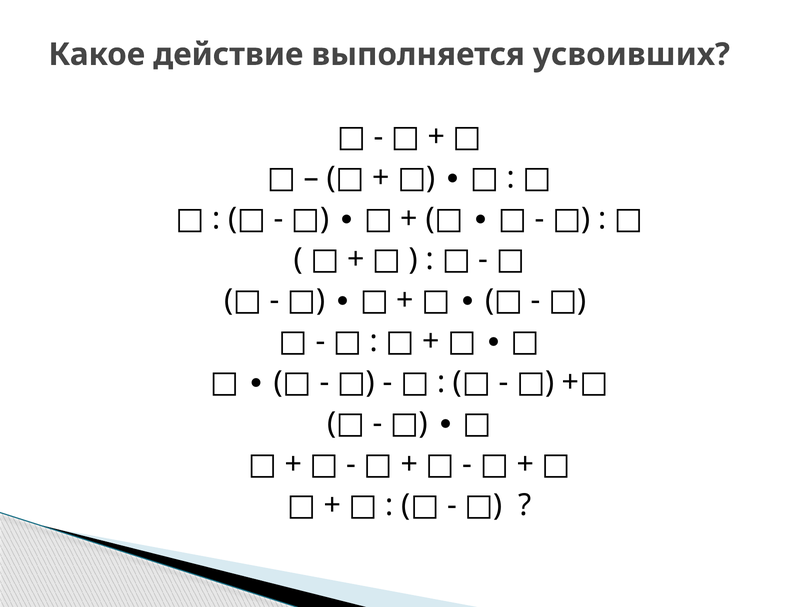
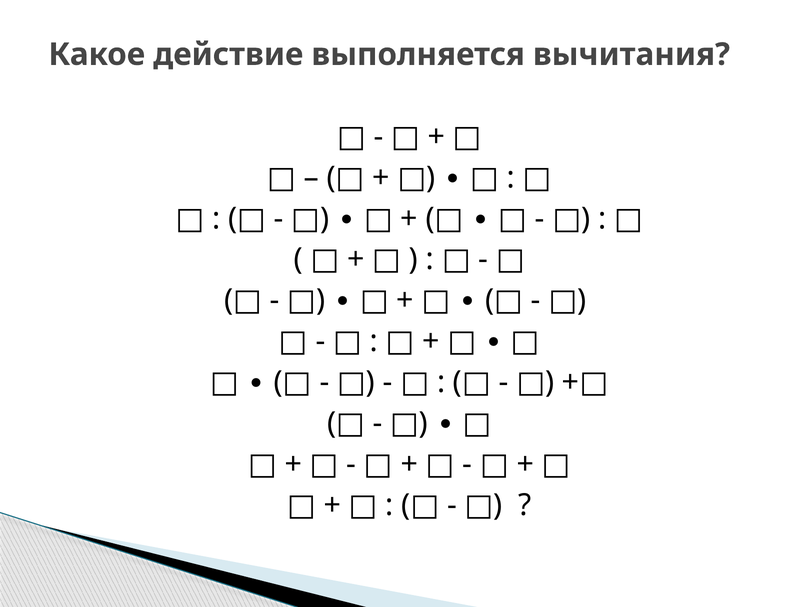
усвоивших: усвоивших -> вычитания
